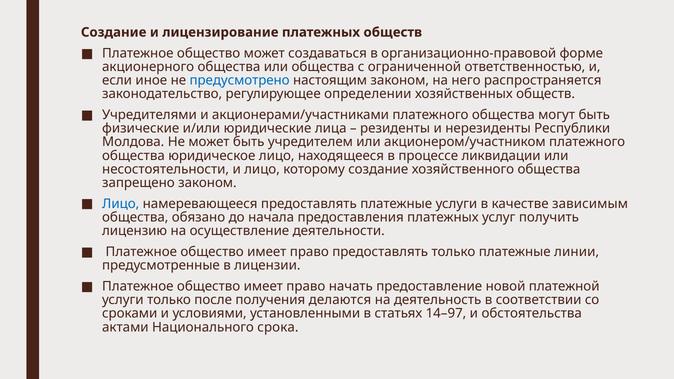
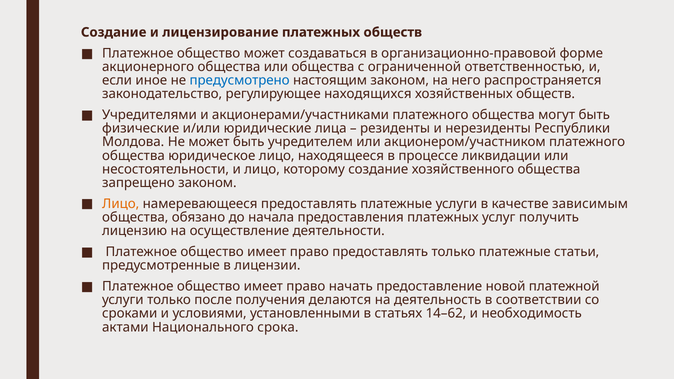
определении: определении -> находящихся
Лицо at (121, 204) colour: blue -> orange
линии: линии -> статьи
14–97: 14–97 -> 14–62
обстоятельства: обстоятельства -> необходимость
